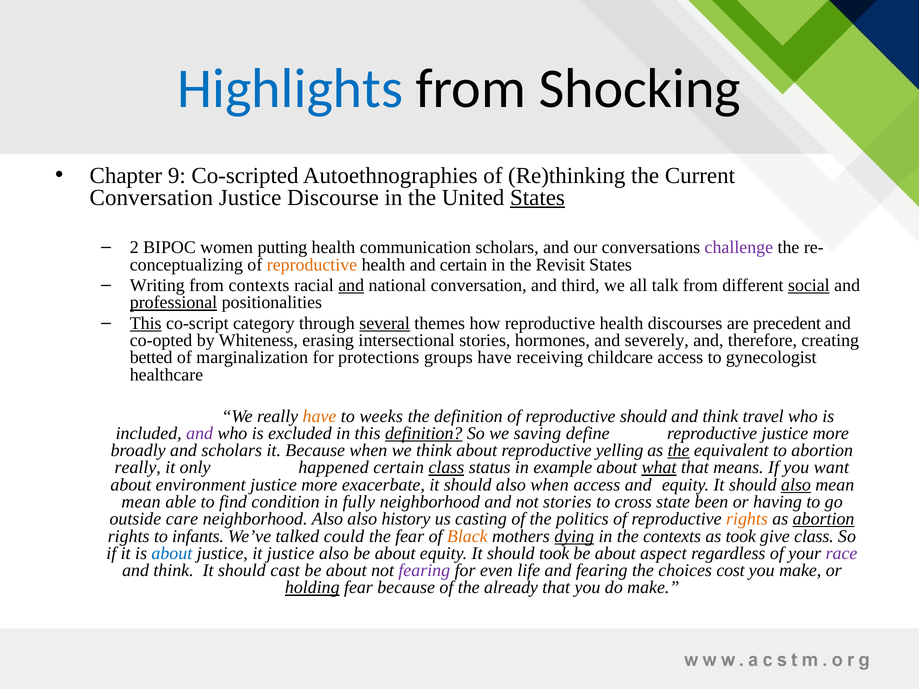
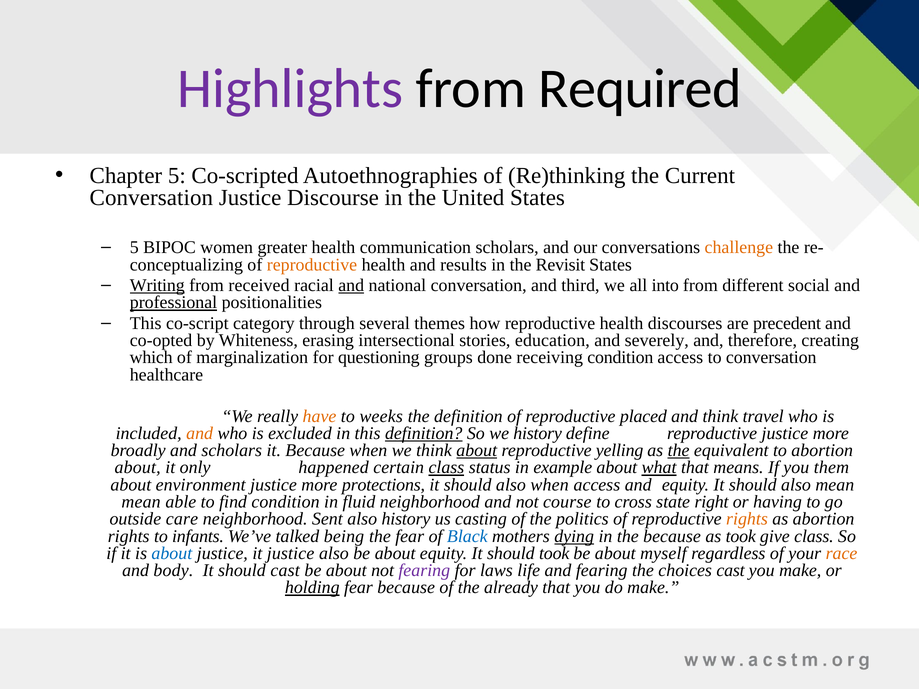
Highlights colour: blue -> purple
Shocking: Shocking -> Required
Chapter 9: 9 -> 5
States at (537, 198) underline: present -> none
2 at (134, 248): 2 -> 5
putting: putting -> greater
challenge colour: purple -> orange
and certain: certain -> results
Writing underline: none -> present
from contexts: contexts -> received
talk: talk -> into
social underline: present -> none
This at (146, 323) underline: present -> none
several underline: present -> none
hormones: hormones -> education
betted: betted -> which
protections: protections -> questioning
groups have: have -> done
receiving childcare: childcare -> condition
to gynecologist: gynecologist -> conversation
reproductive should: should -> placed
and at (200, 433) colour: purple -> orange
we saving: saving -> history
about at (477, 451) underline: none -> present
really at (138, 468): really -> about
want: want -> them
exacerbate: exacerbate -> protections
also at (796, 485) underline: present -> none
fully: fully -> fluid
not stories: stories -> course
been: been -> right
neighborhood Also: Also -> Sent
abortion at (824, 519) underline: present -> none
could: could -> being
Black colour: orange -> blue
the contexts: contexts -> because
aspect: aspect -> myself
race colour: purple -> orange
think at (174, 571): think -> body
even: even -> laws
choices cost: cost -> cast
